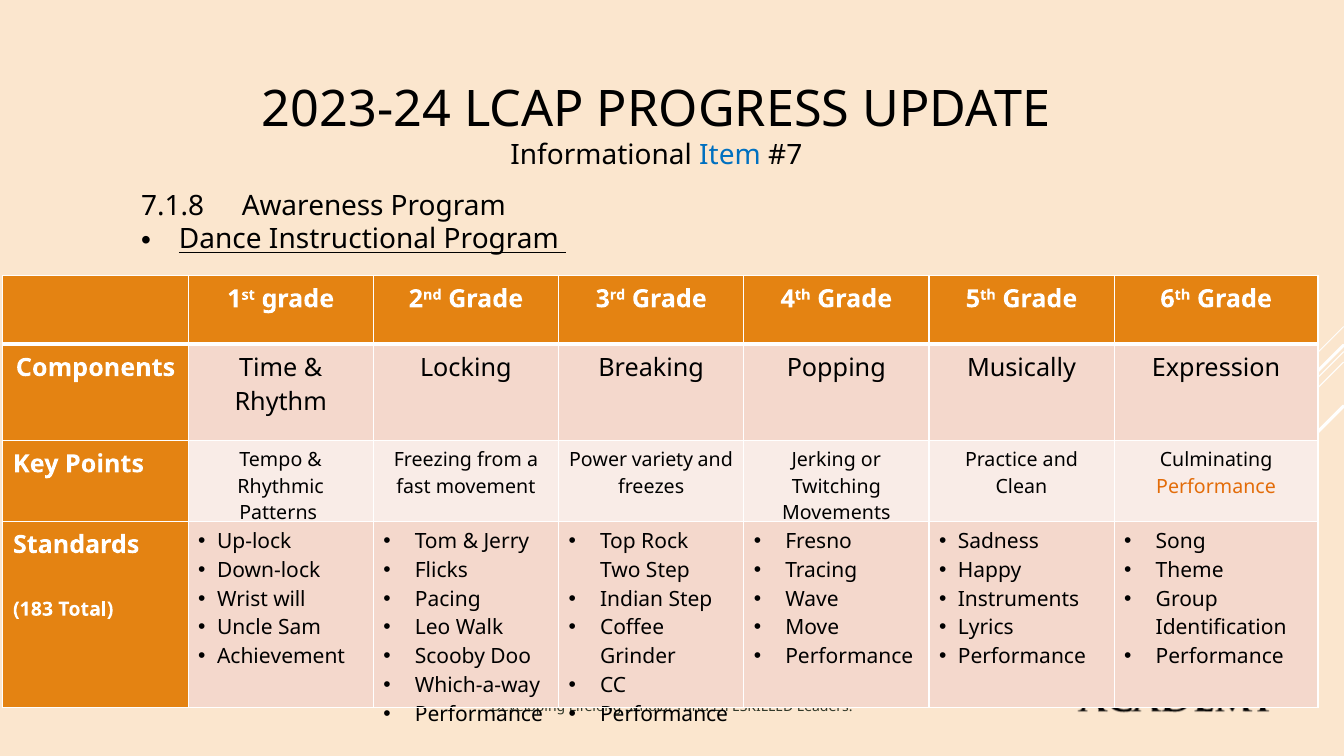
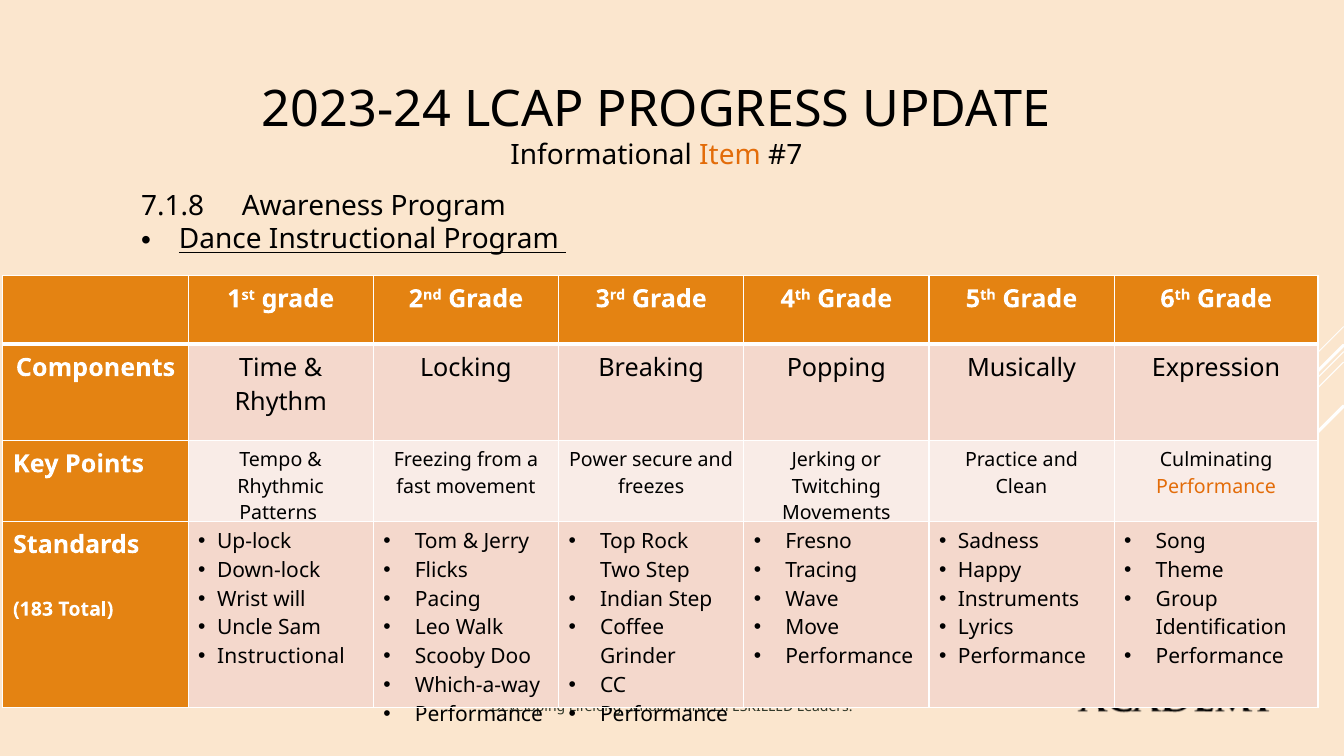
Item colour: blue -> orange
variety: variety -> secure
Achievement at (281, 657): Achievement -> Instructional
